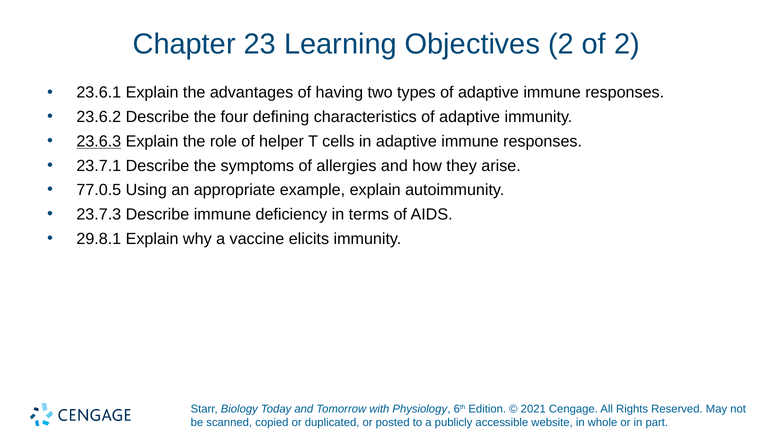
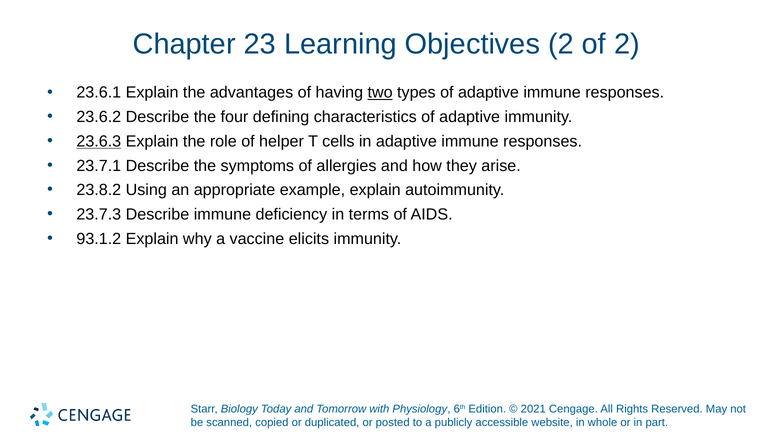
two underline: none -> present
77.0.5: 77.0.5 -> 23.8.2
29.8.1: 29.8.1 -> 93.1.2
